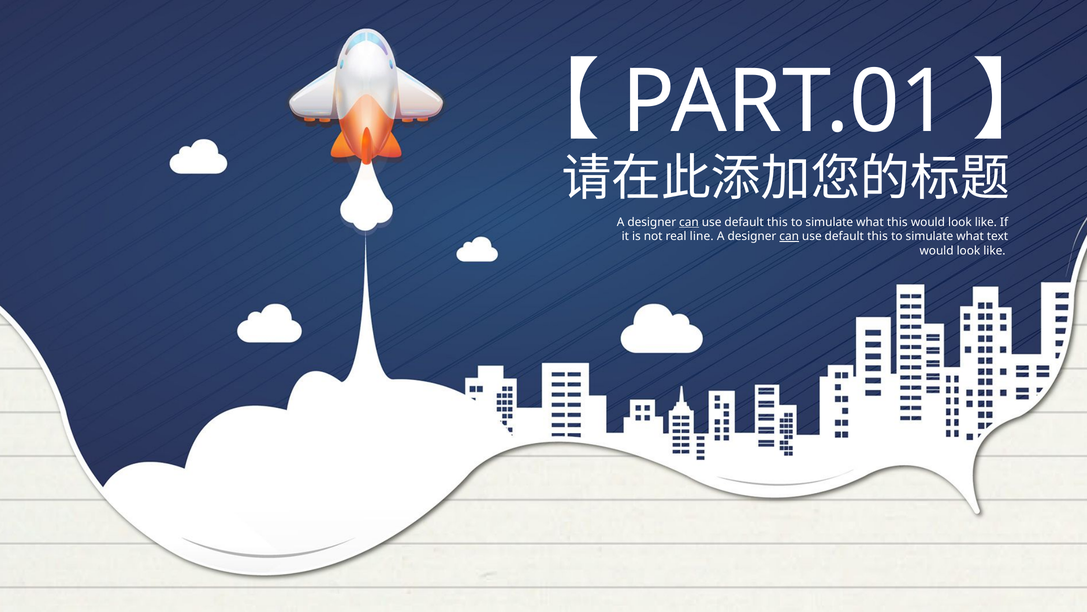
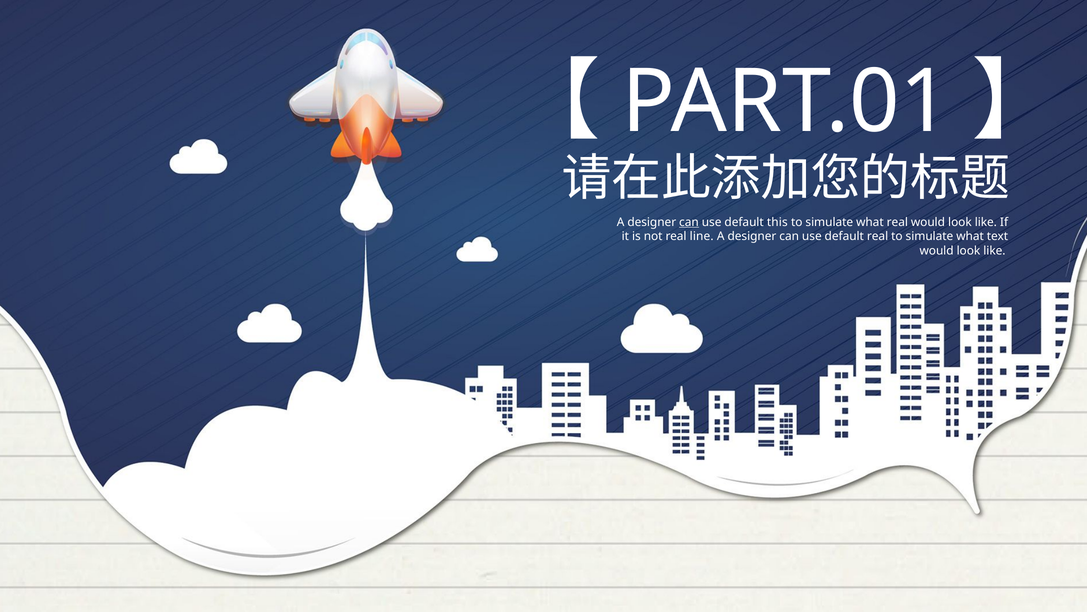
what this: this -> real
can at (789, 236) underline: present -> none
this at (877, 236): this -> real
